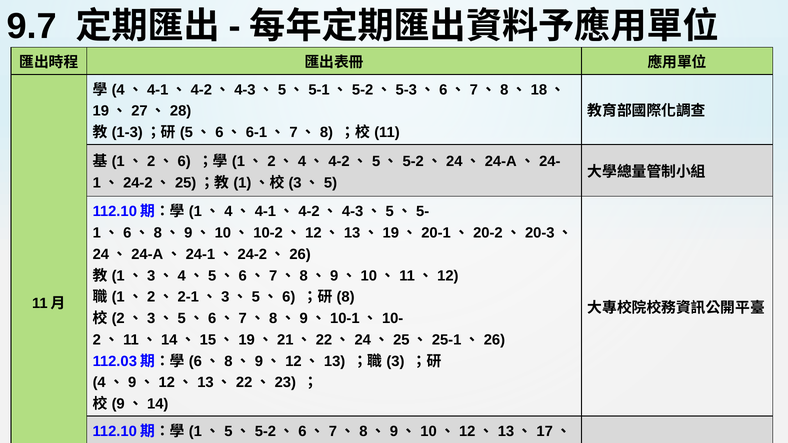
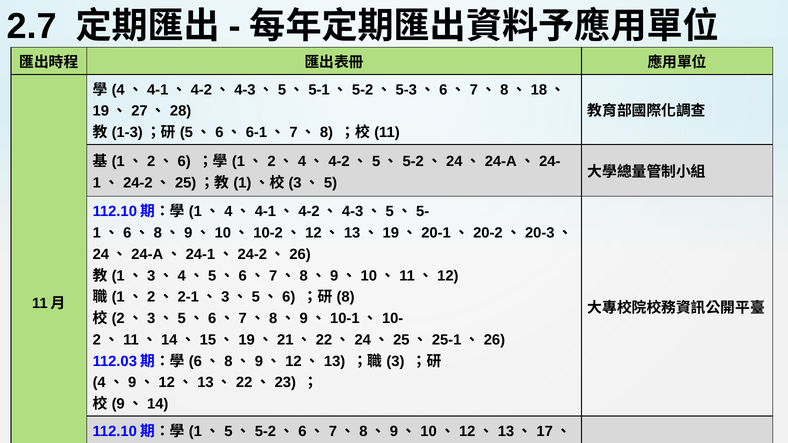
9.7: 9.7 -> 2.7
